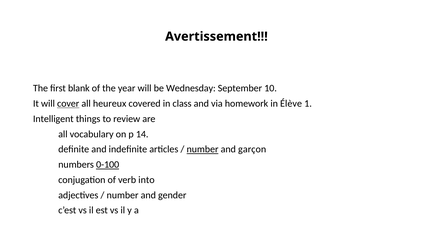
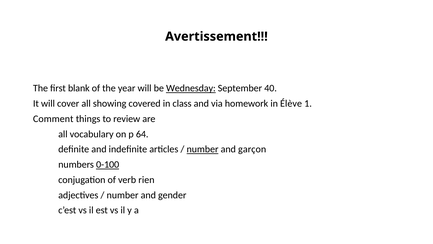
Wednesday underline: none -> present
10: 10 -> 40
cover underline: present -> none
heureux: heureux -> showing
Intelligent: Intelligent -> Comment
14: 14 -> 64
into: into -> rien
